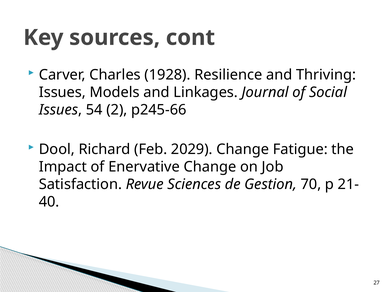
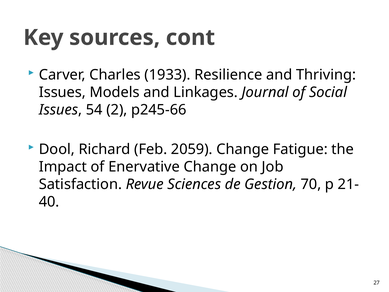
1928: 1928 -> 1933
2029: 2029 -> 2059
